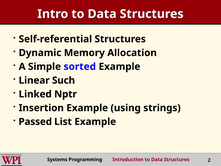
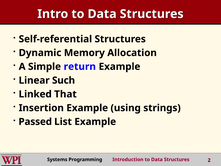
sorted: sorted -> return
Nptr: Nptr -> That
